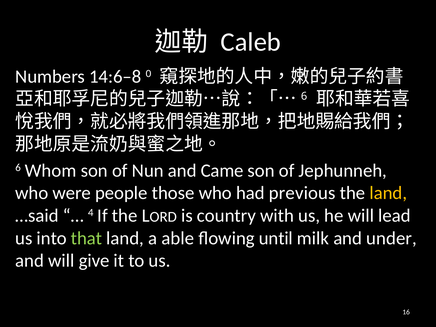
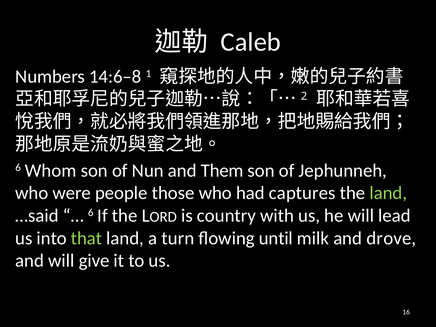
0: 0 -> 1
6 at (304, 96): 6 -> 2
Came: Came -> Them
previous: previous -> captures
land at (388, 193) colour: yellow -> light green
4 at (91, 213): 4 -> 6
able: able -> turn
under: under -> drove
